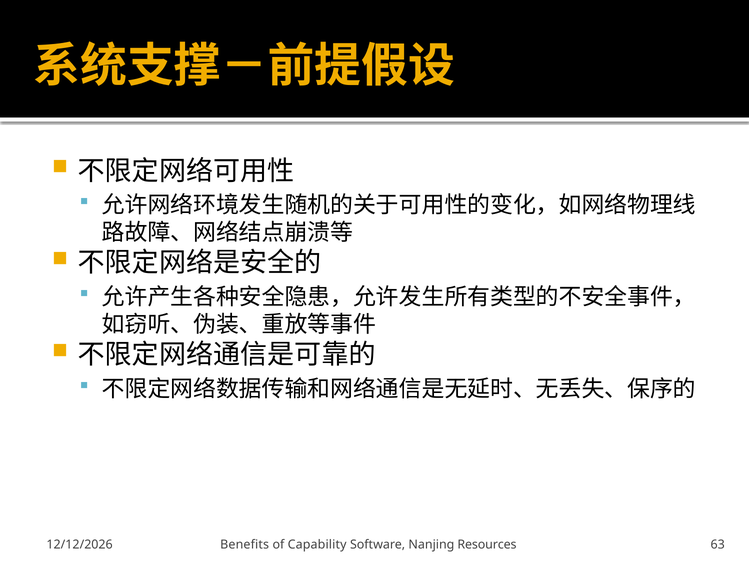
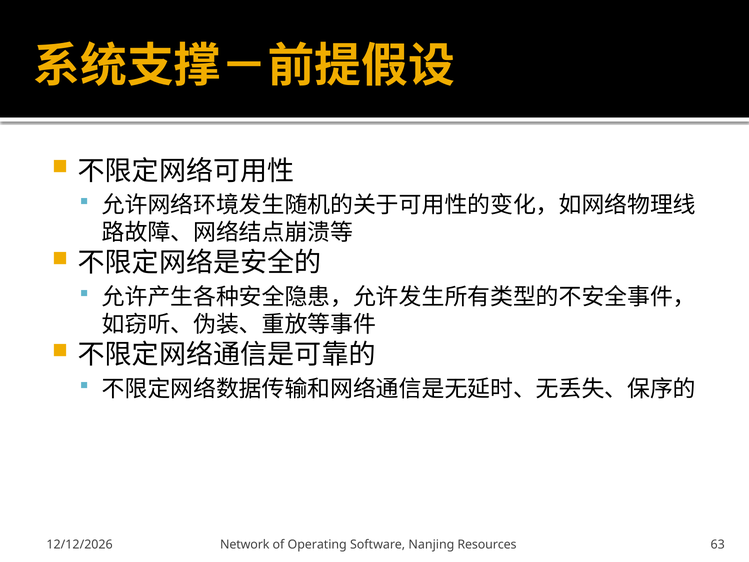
Benefits: Benefits -> Network
Capability: Capability -> Operating
